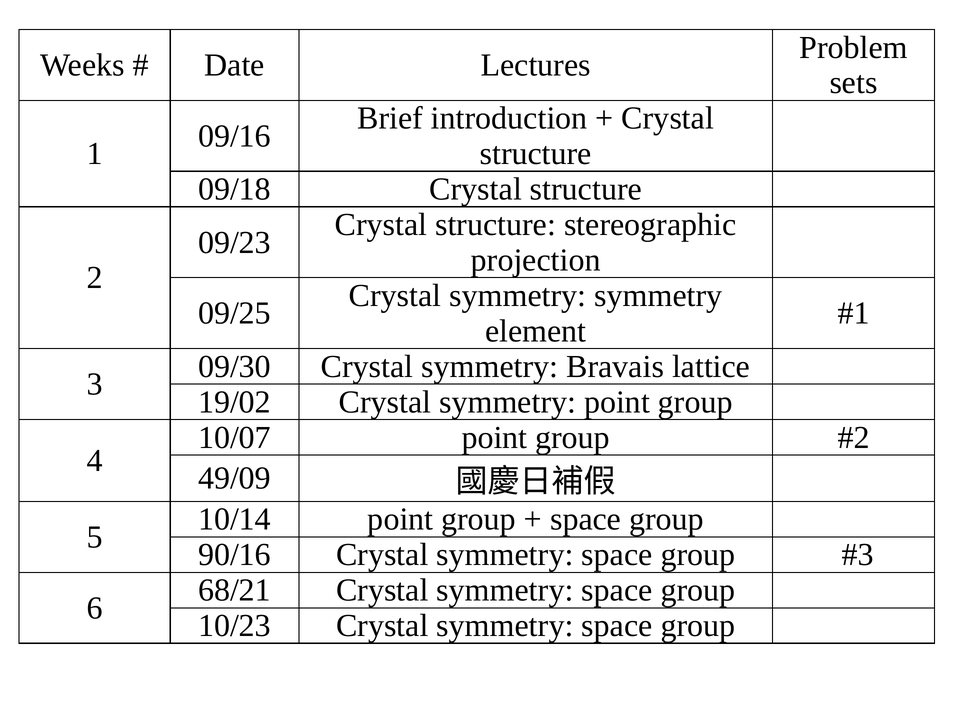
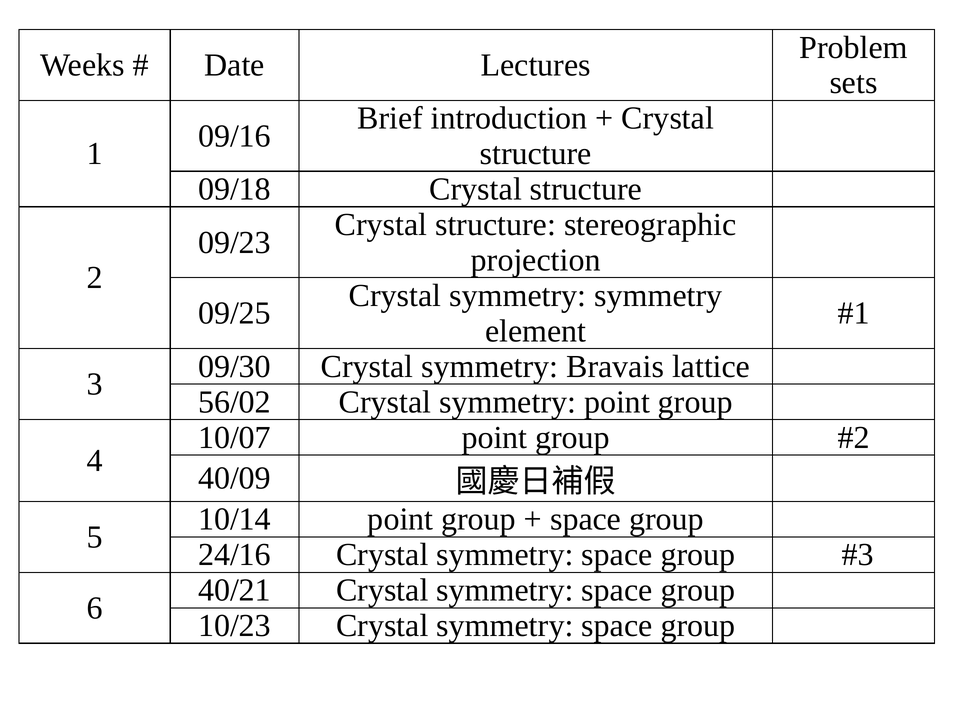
19/02: 19/02 -> 56/02
49/09: 49/09 -> 40/09
90/16: 90/16 -> 24/16
68/21: 68/21 -> 40/21
